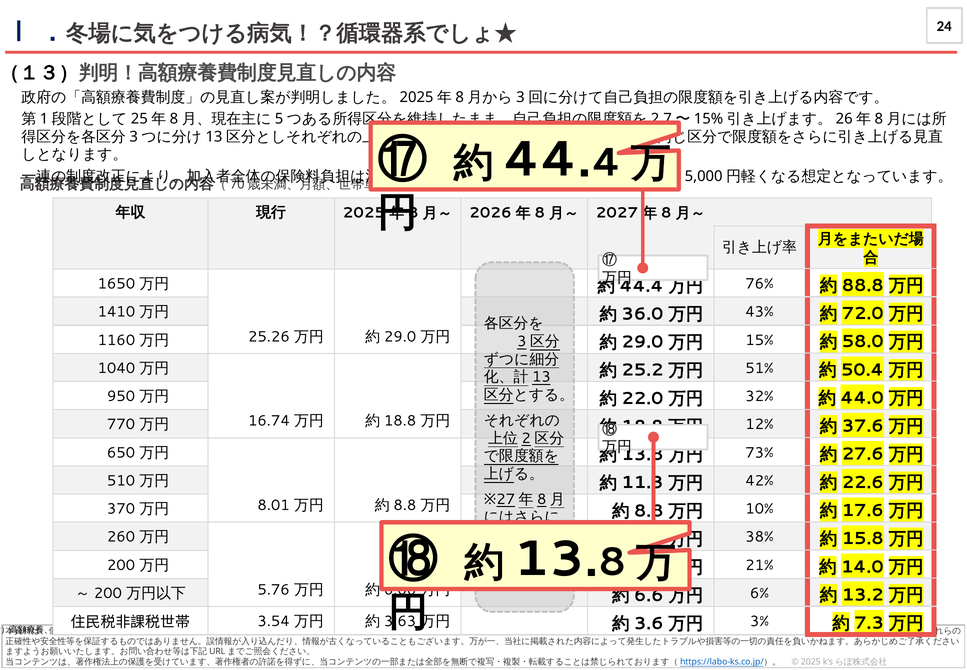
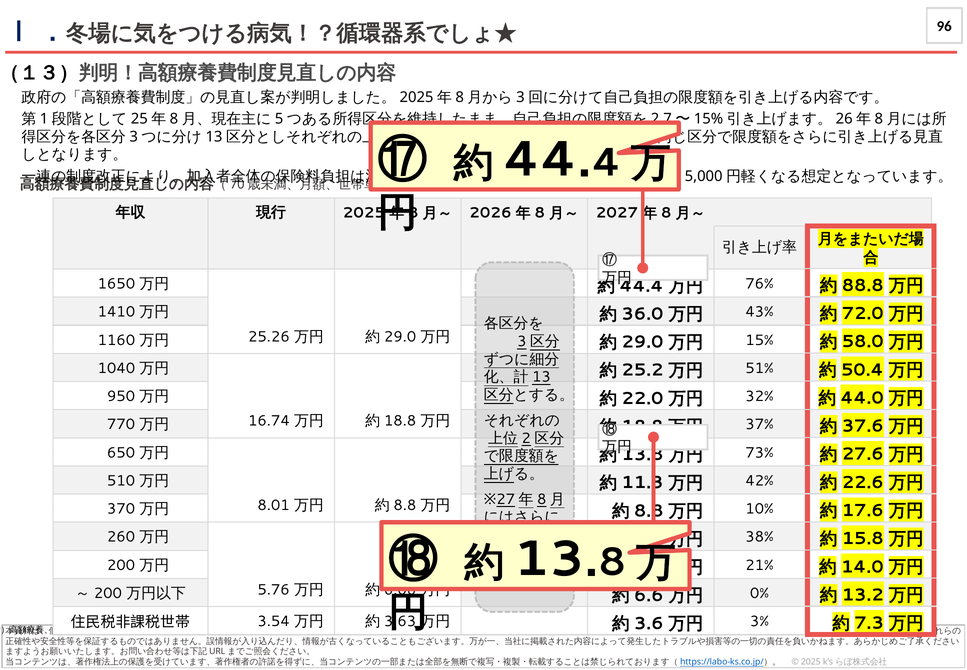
24: 24 -> 96
12%: 12% -> 37%
6%: 6% -> 0%
